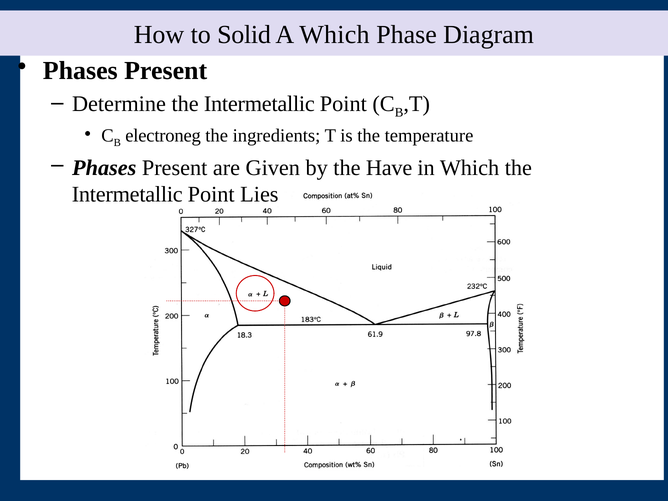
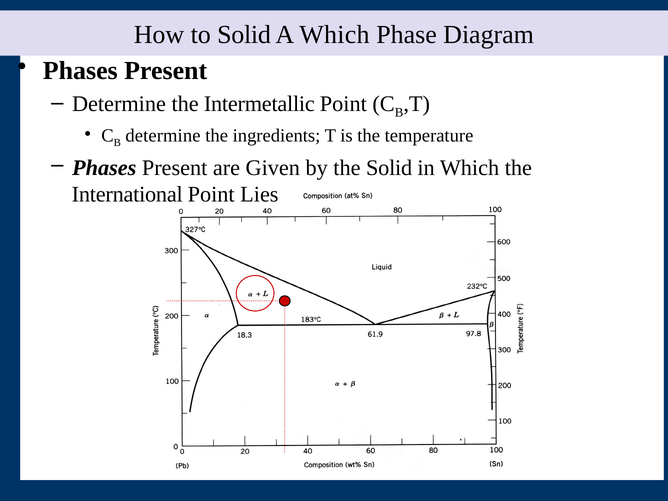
electroneg at (163, 136): electroneg -> determine
the Have: Have -> Solid
Intermetallic at (127, 195): Intermetallic -> International
